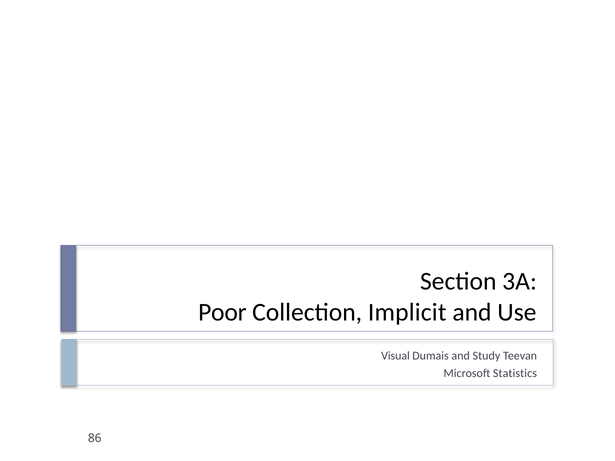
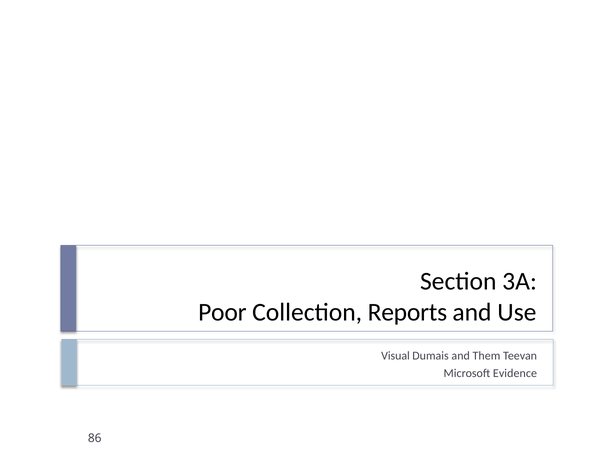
Implicit: Implicit -> Reports
Study: Study -> Them
Statistics: Statistics -> Evidence
